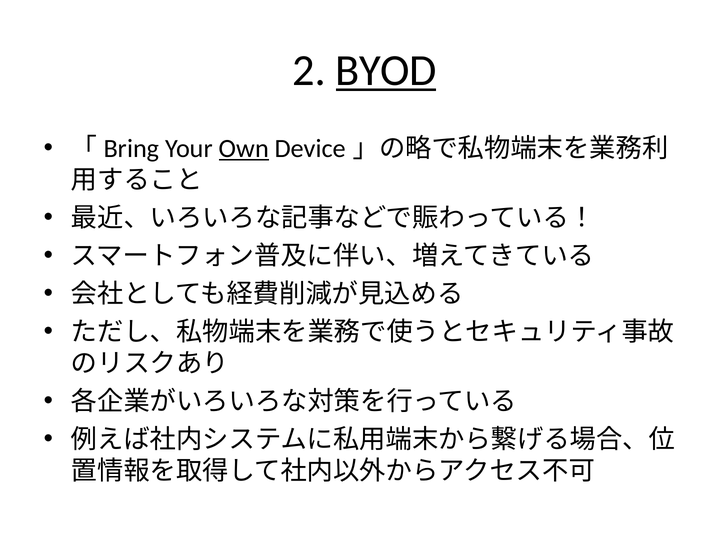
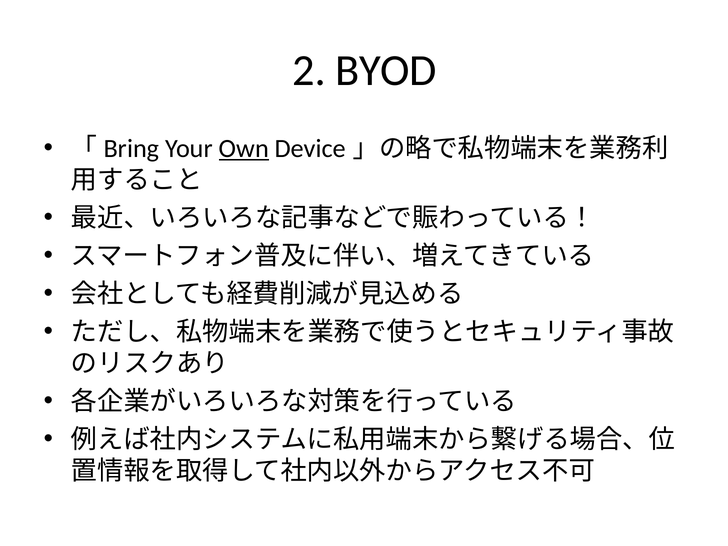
BYOD underline: present -> none
